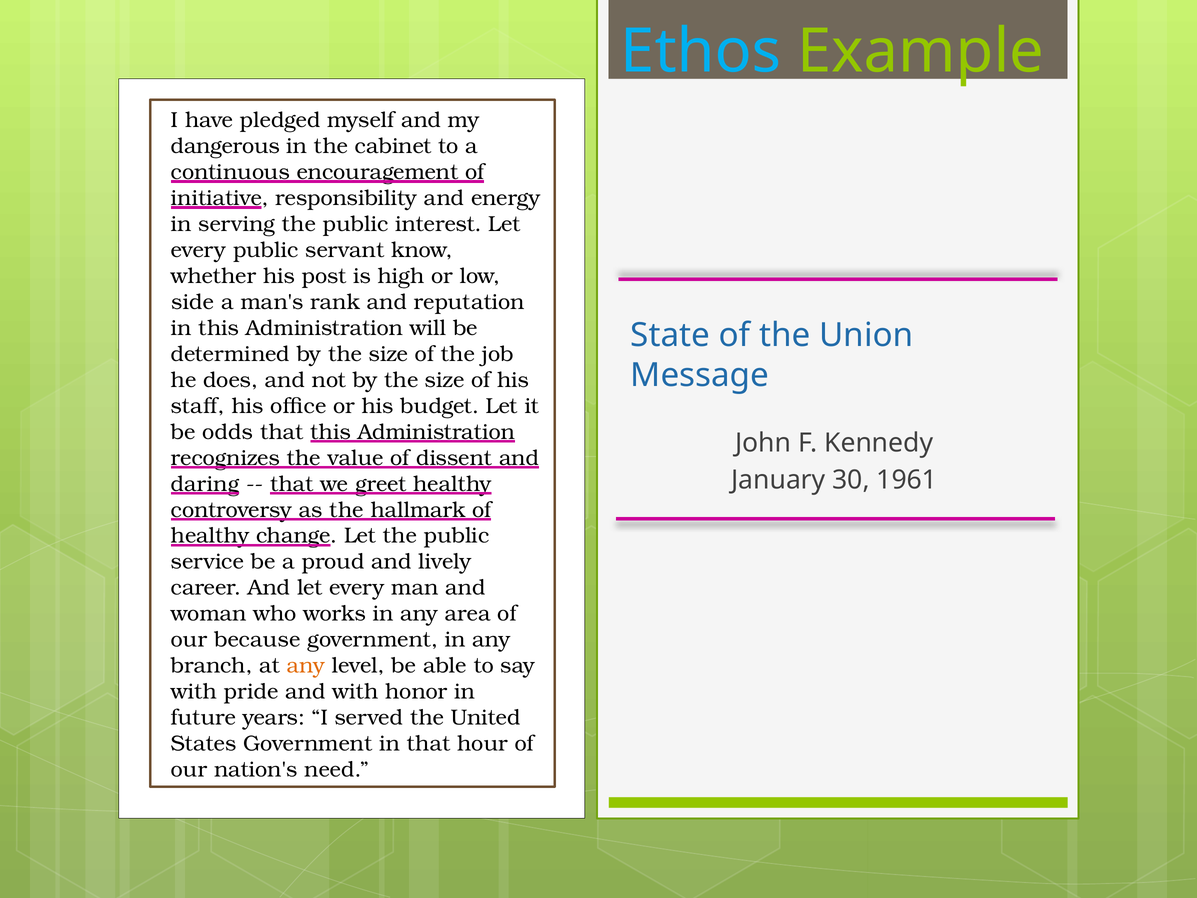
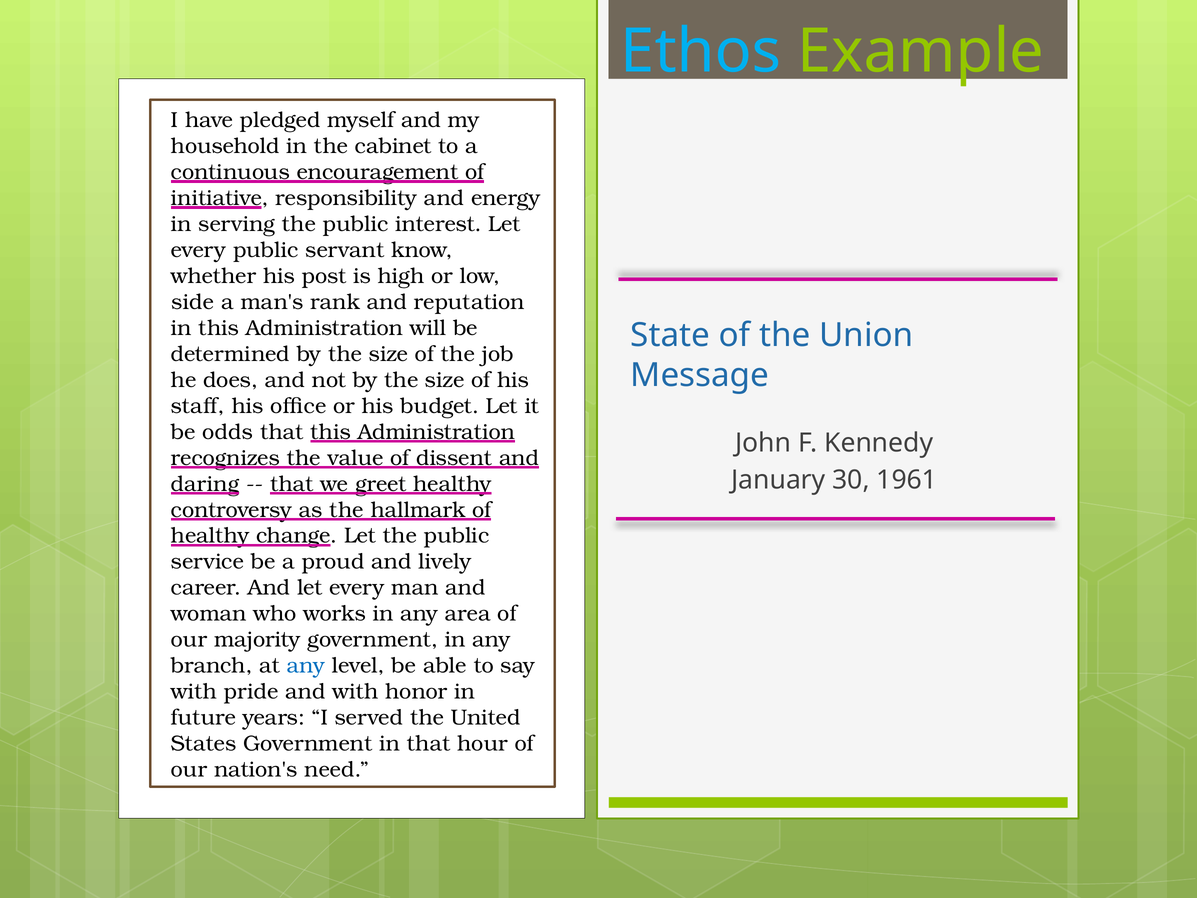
dangerous: dangerous -> household
because: because -> majority
any at (306, 666) colour: orange -> blue
